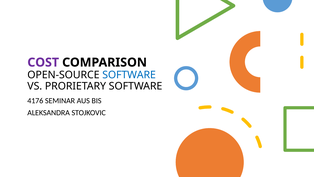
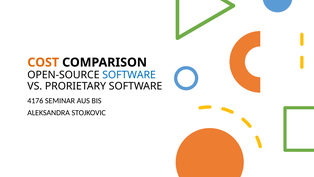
COST colour: purple -> orange
